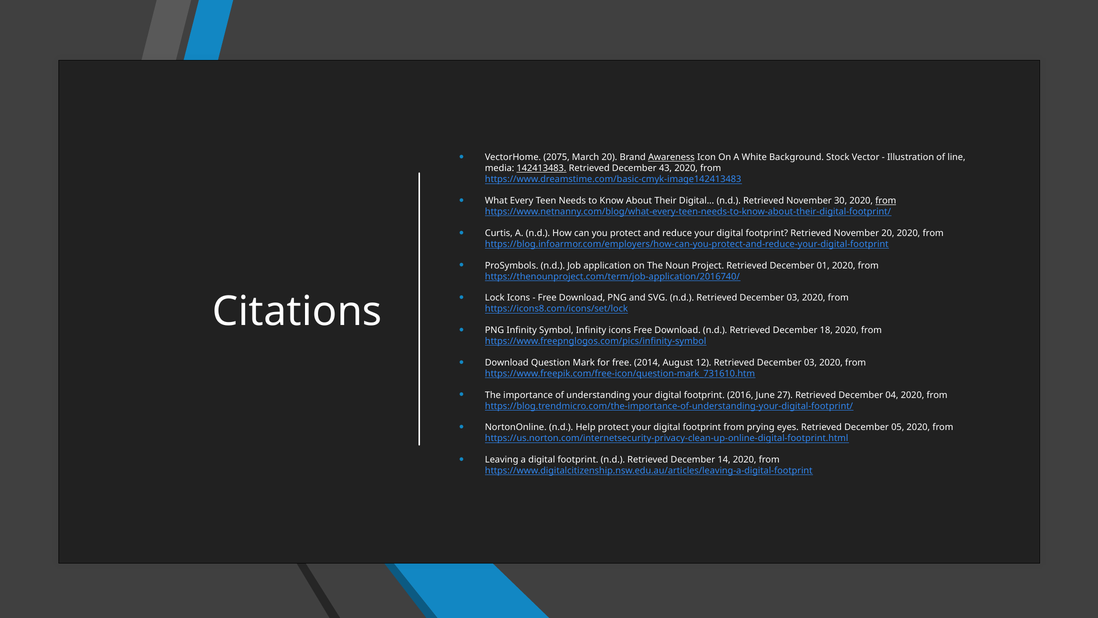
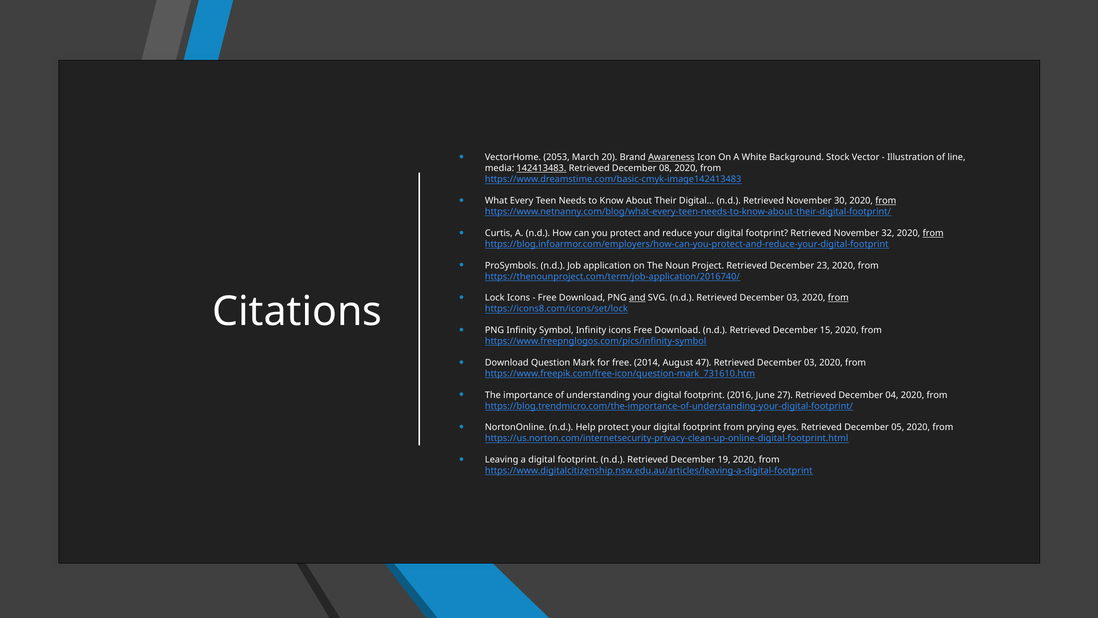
2075: 2075 -> 2053
43: 43 -> 08
November 20: 20 -> 32
from at (933, 233) underline: none -> present
01: 01 -> 23
and at (637, 298) underline: none -> present
from at (838, 298) underline: none -> present
18: 18 -> 15
12: 12 -> 47
14: 14 -> 19
